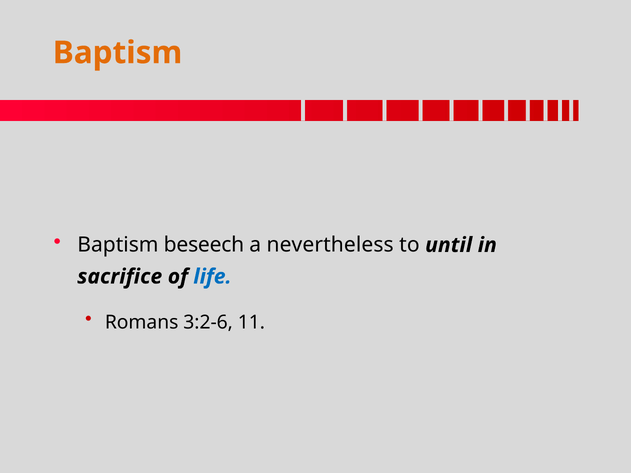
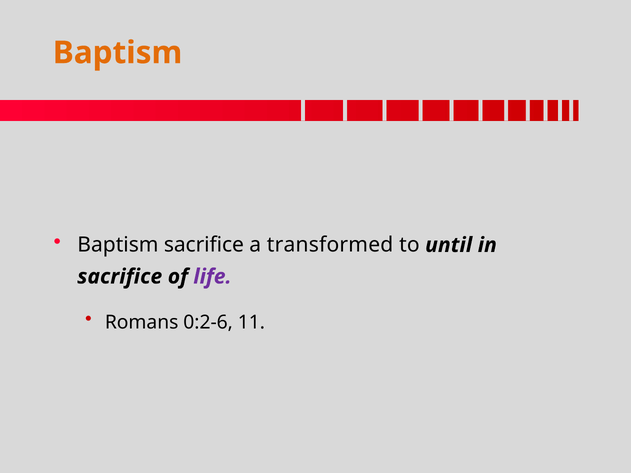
Baptism beseech: beseech -> sacrifice
nevertheless: nevertheless -> transformed
life colour: blue -> purple
3:2-6: 3:2-6 -> 0:2-6
